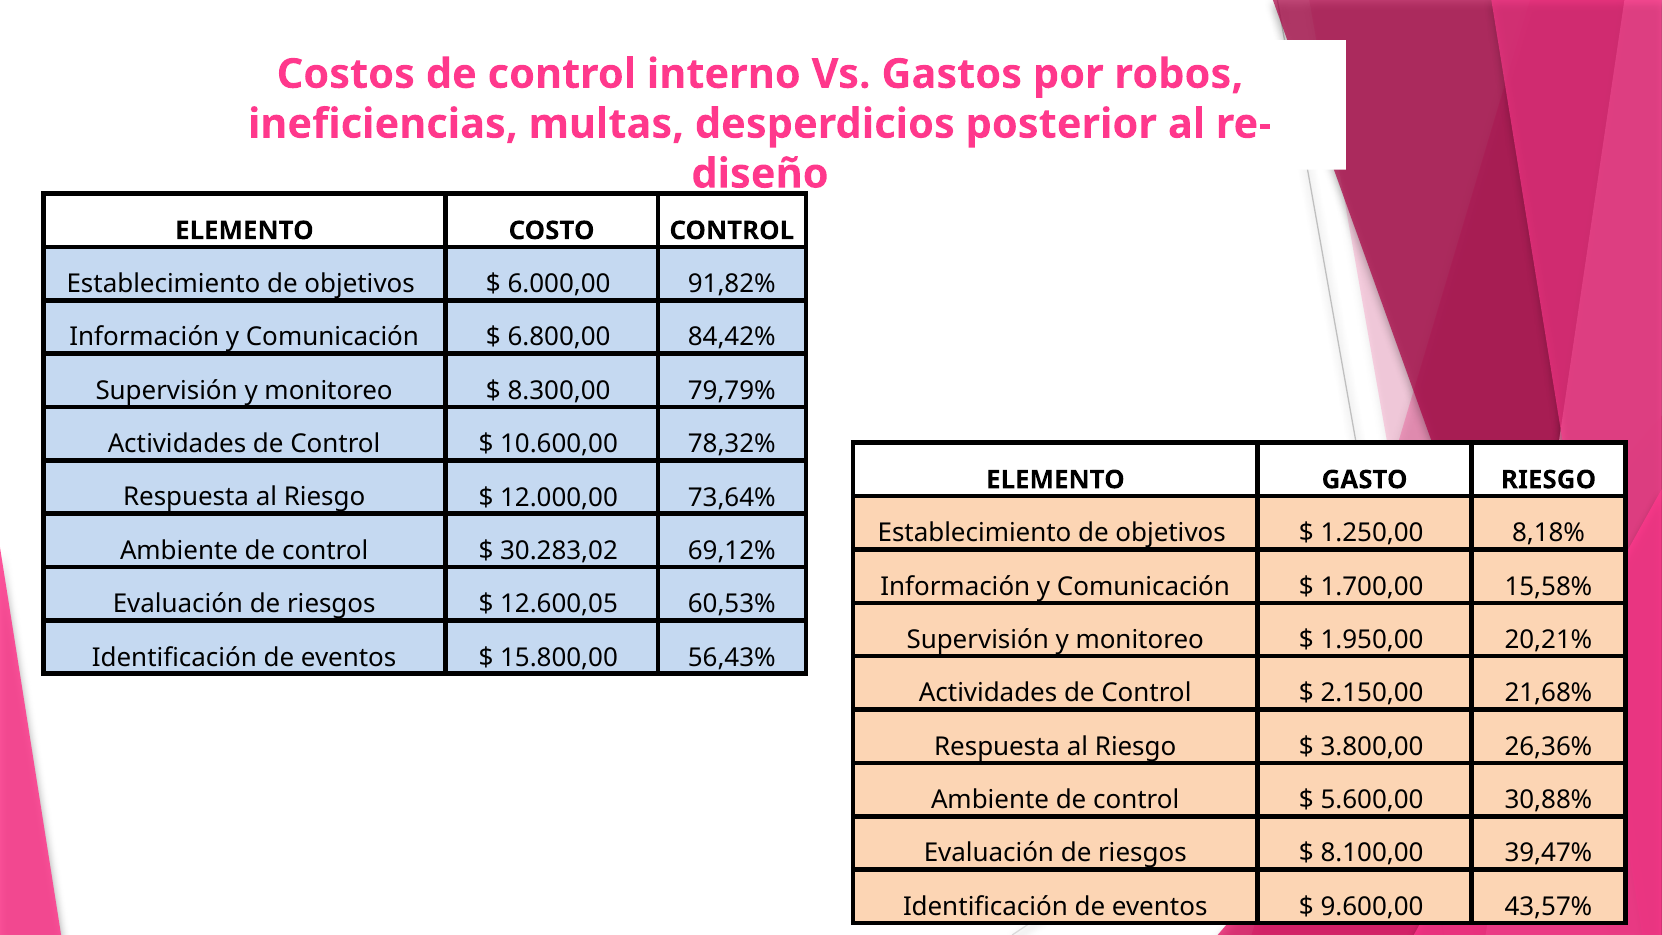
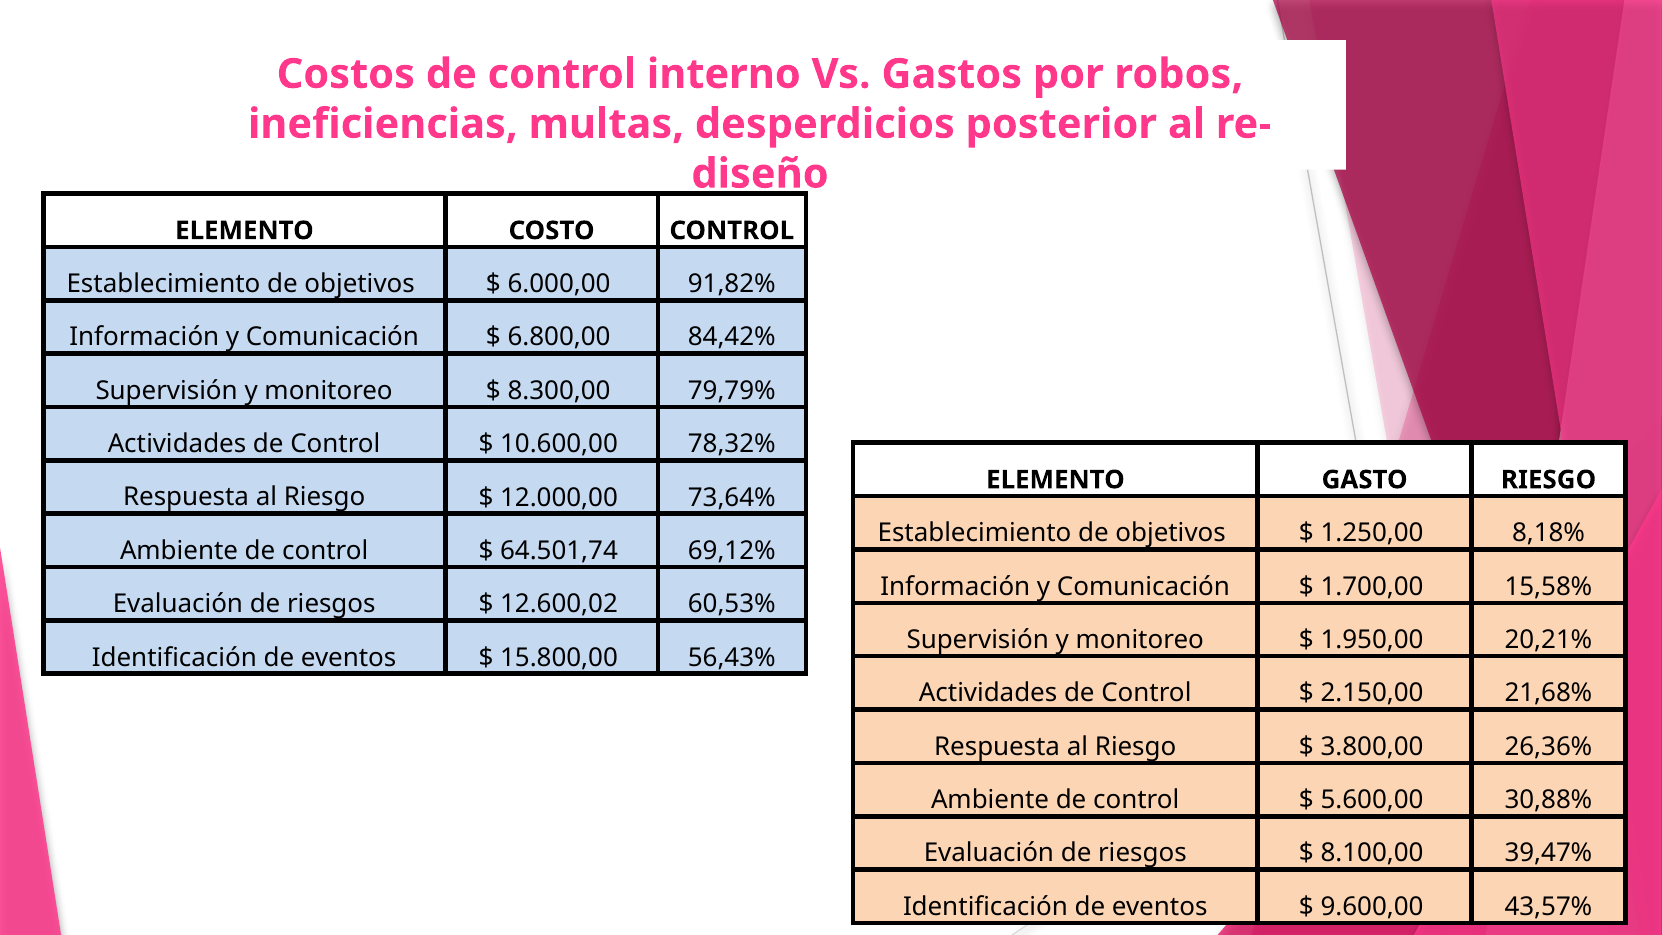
30.283,02: 30.283,02 -> 64.501,74
12.600,05: 12.600,05 -> 12.600,02
